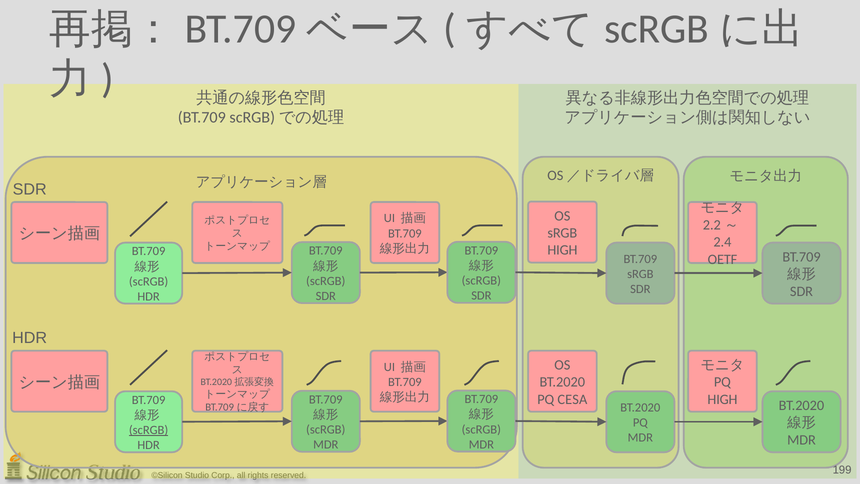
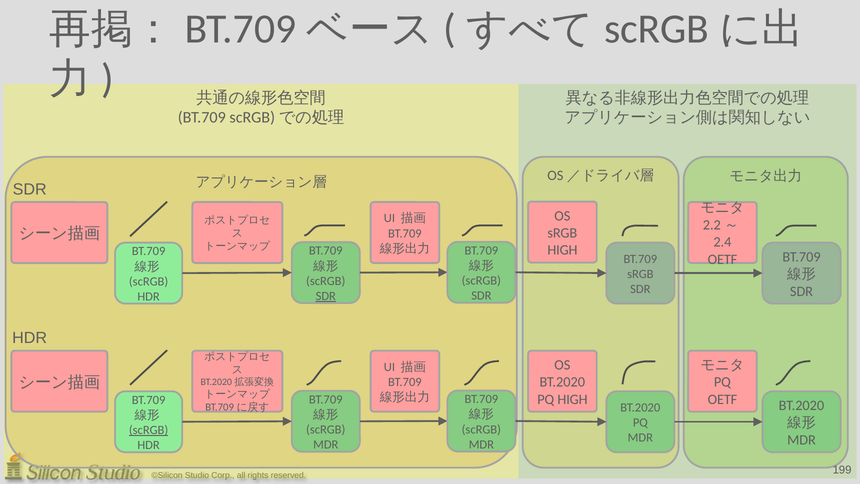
SDR at (326, 296) underline: none -> present
PQ CESA: CESA -> HIGH
HIGH at (723, 399): HIGH -> OETF
